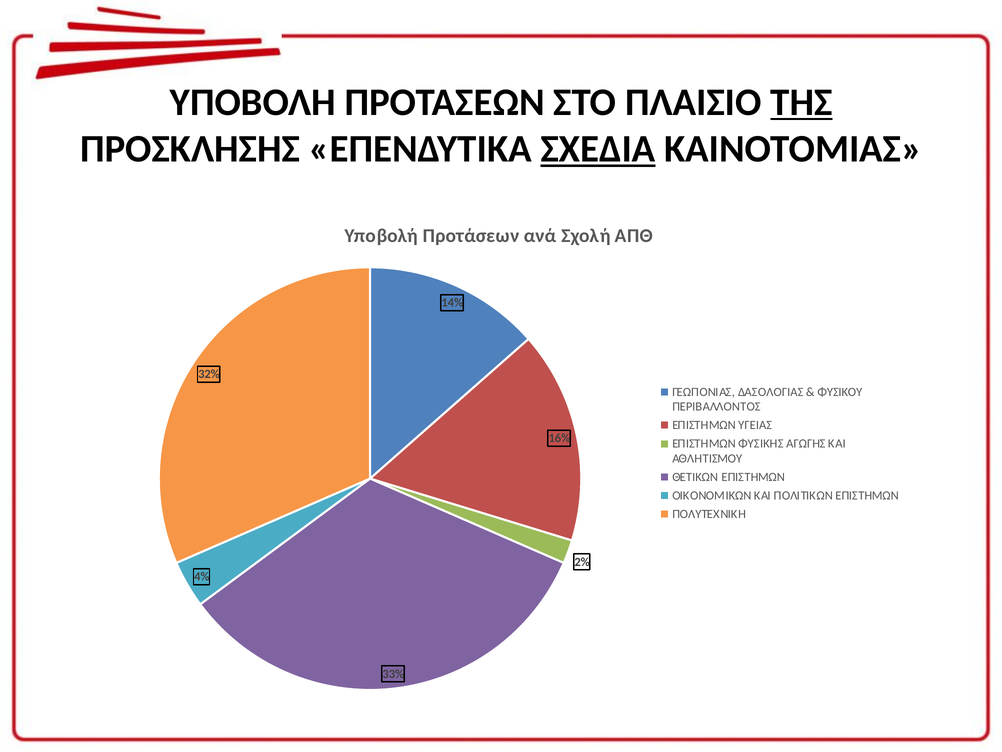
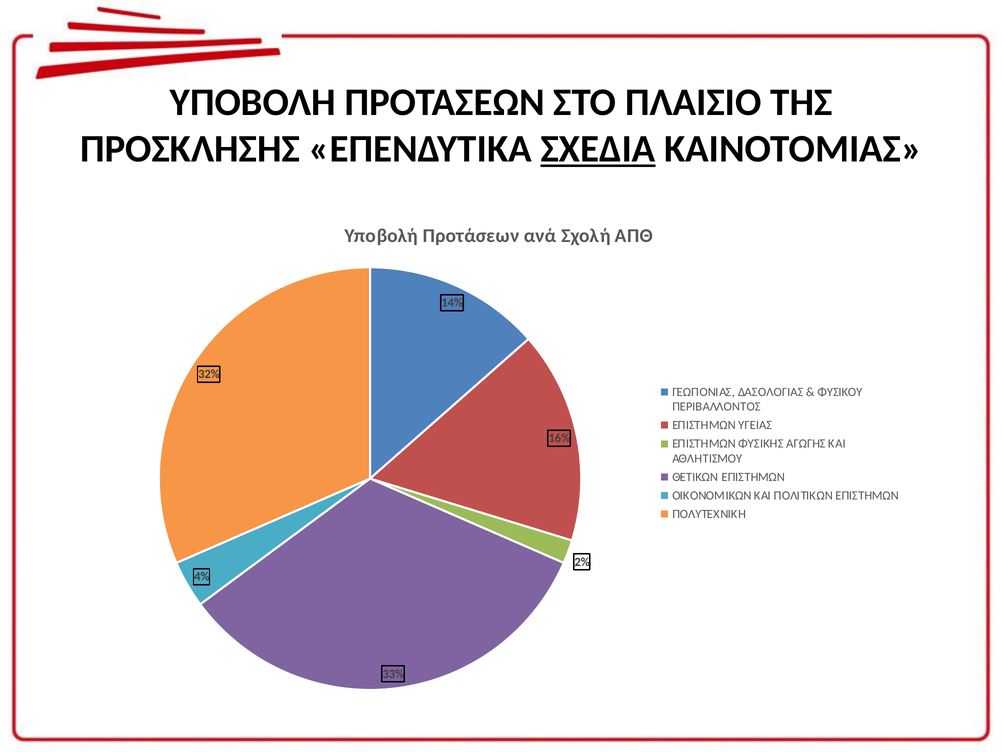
ΤΗΣ underline: present -> none
